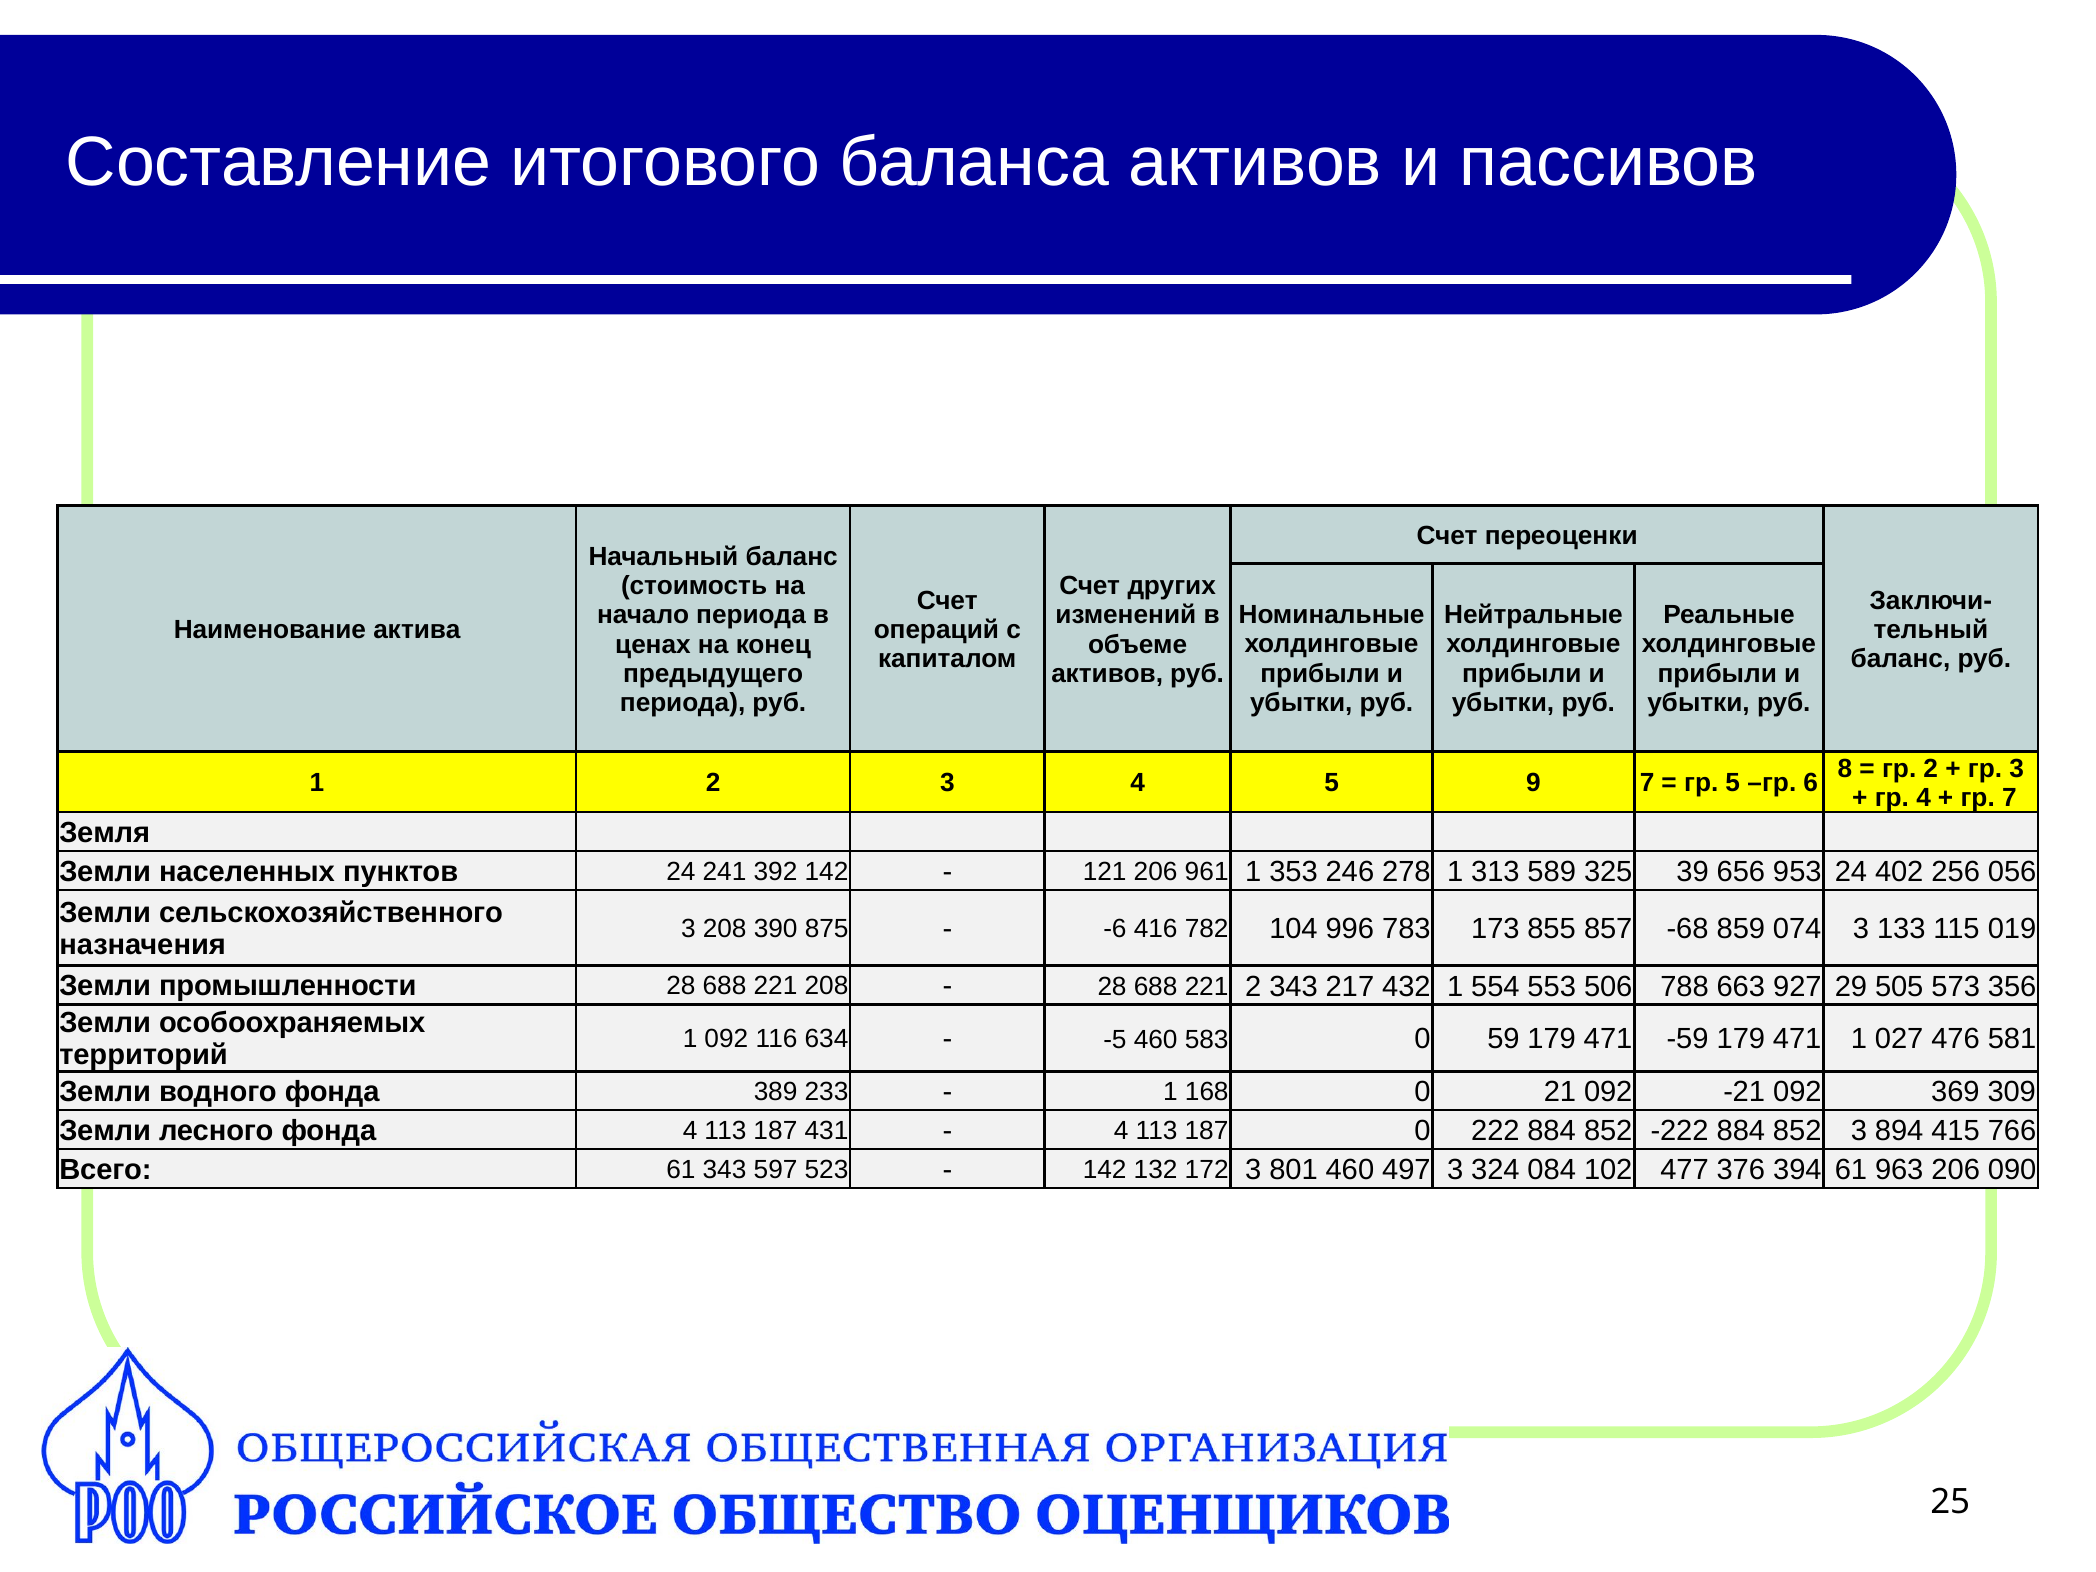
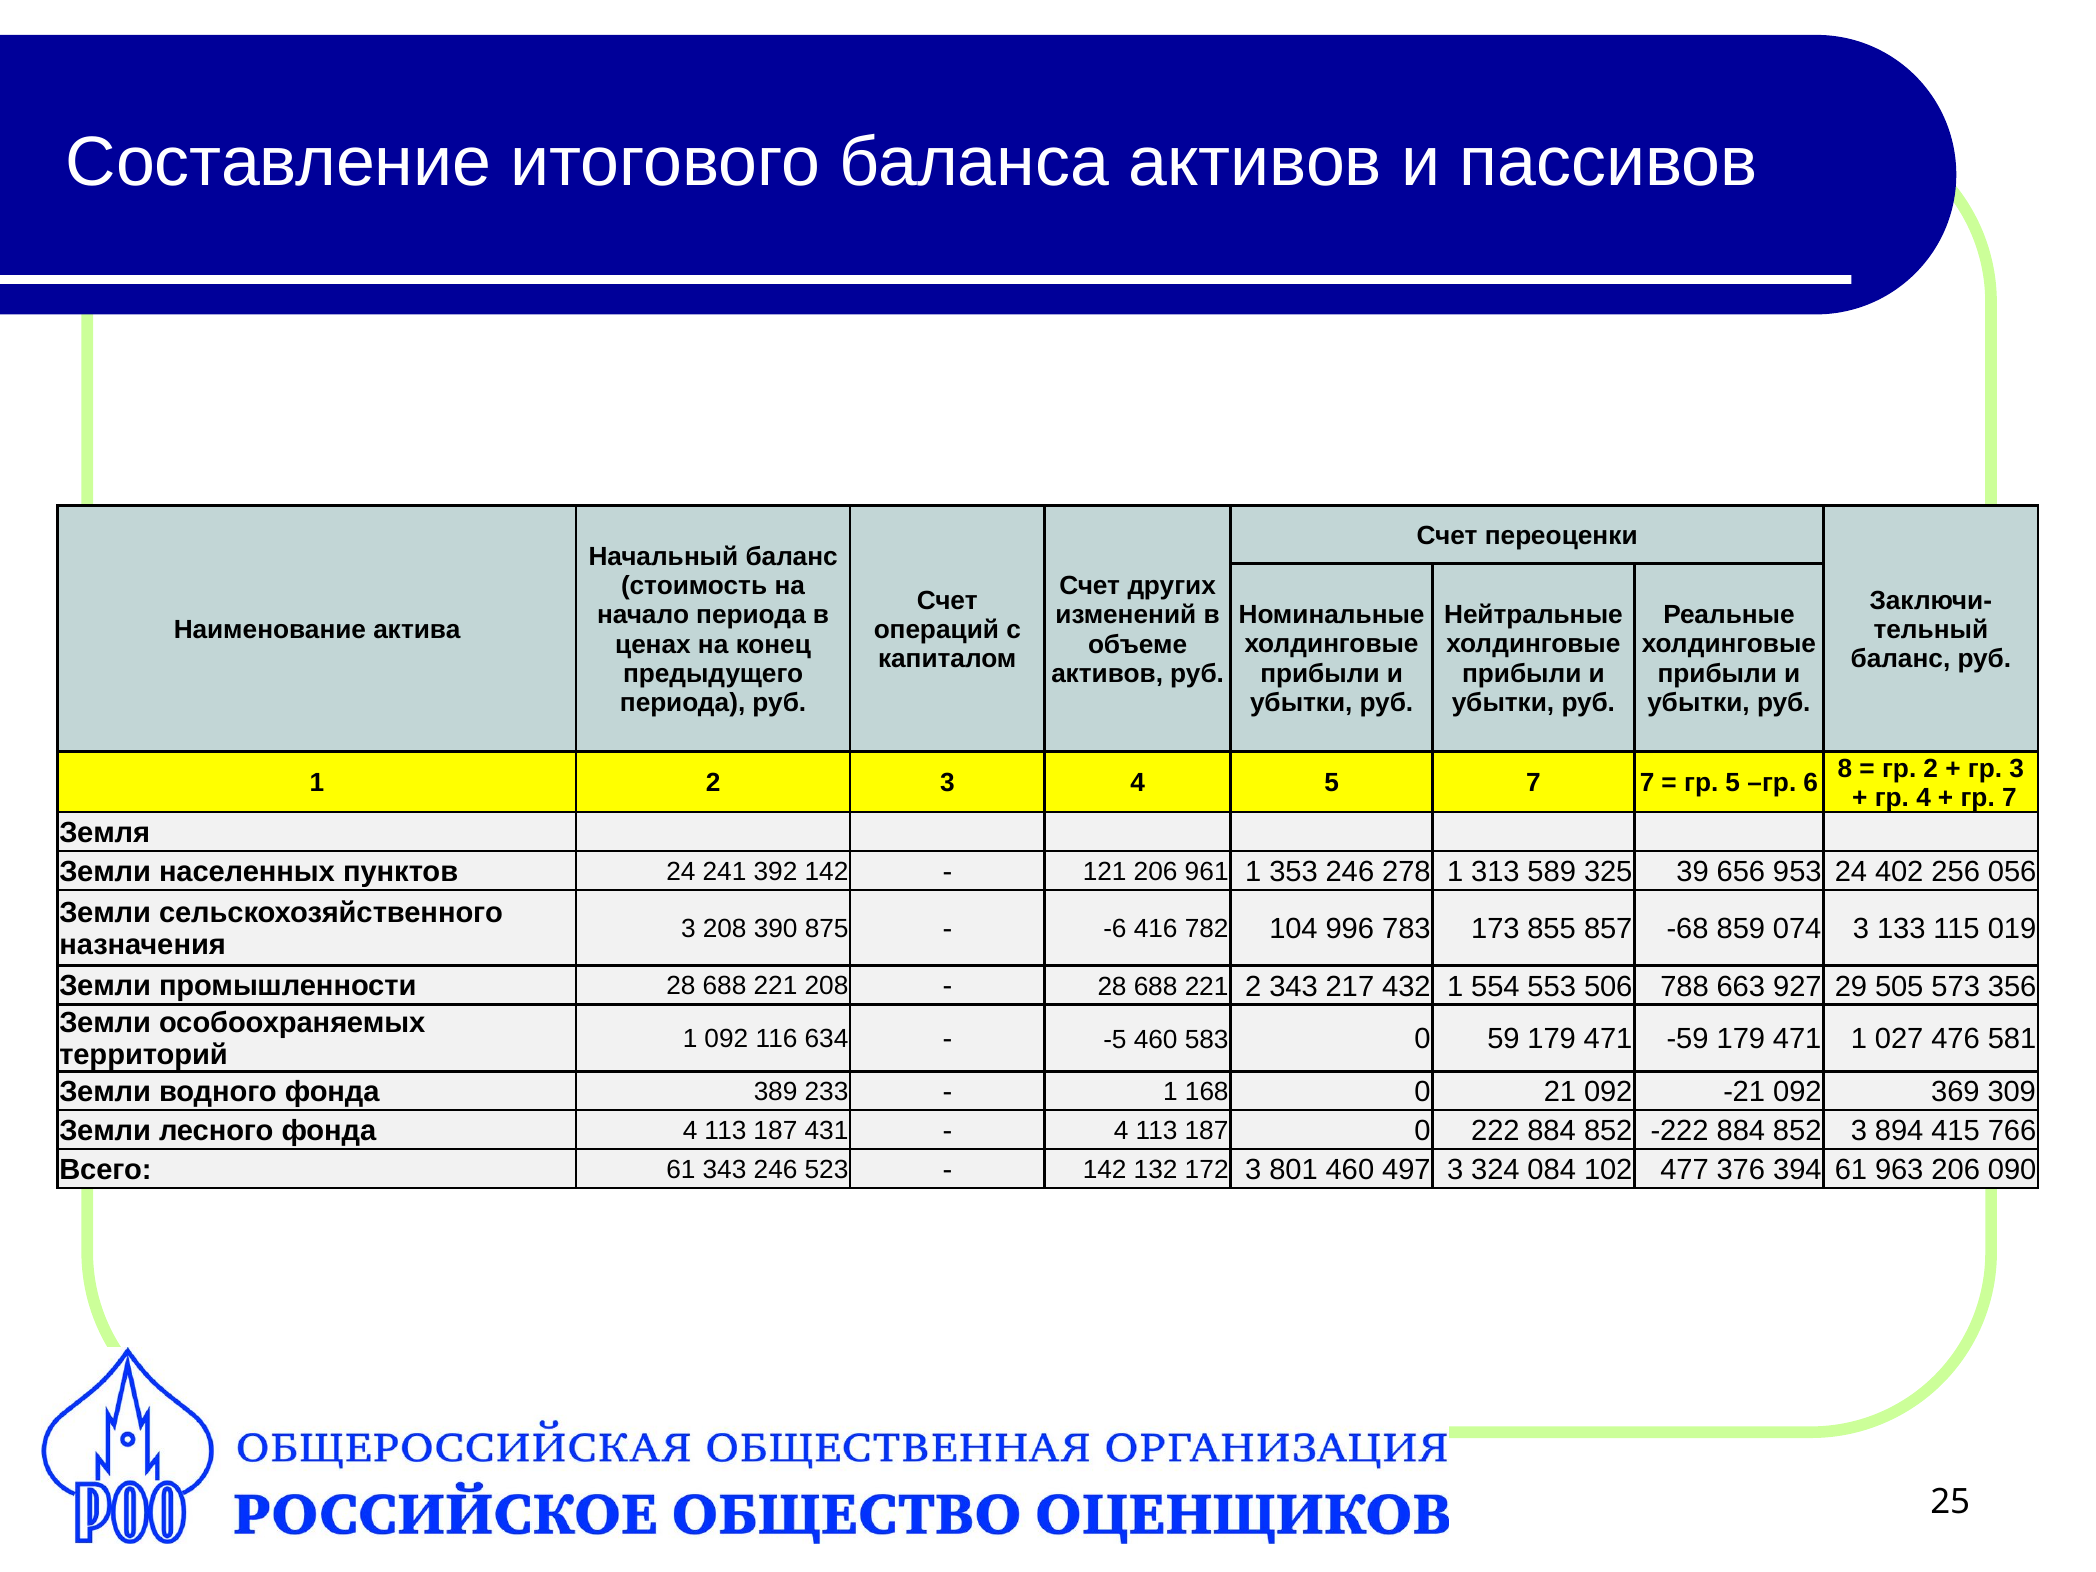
5 9: 9 -> 7
343 597: 597 -> 246
